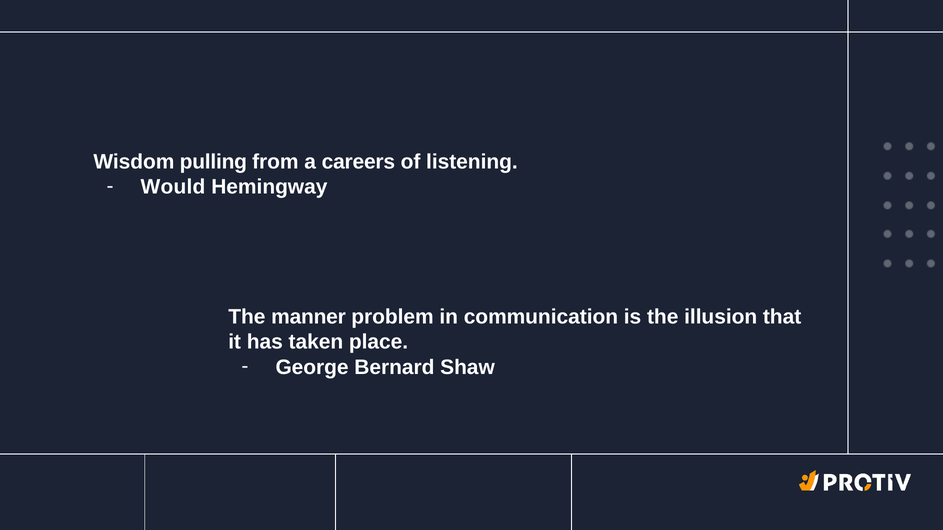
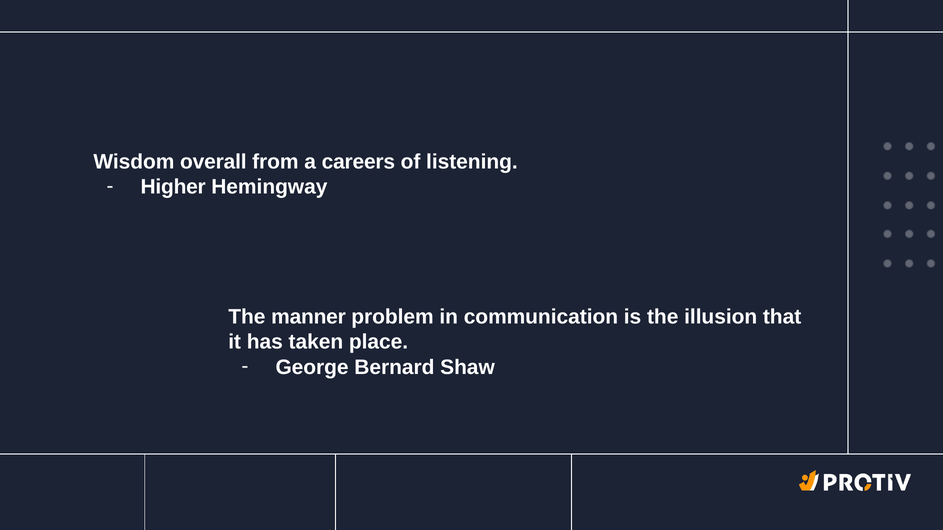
pulling: pulling -> overall
Would: Would -> Higher
